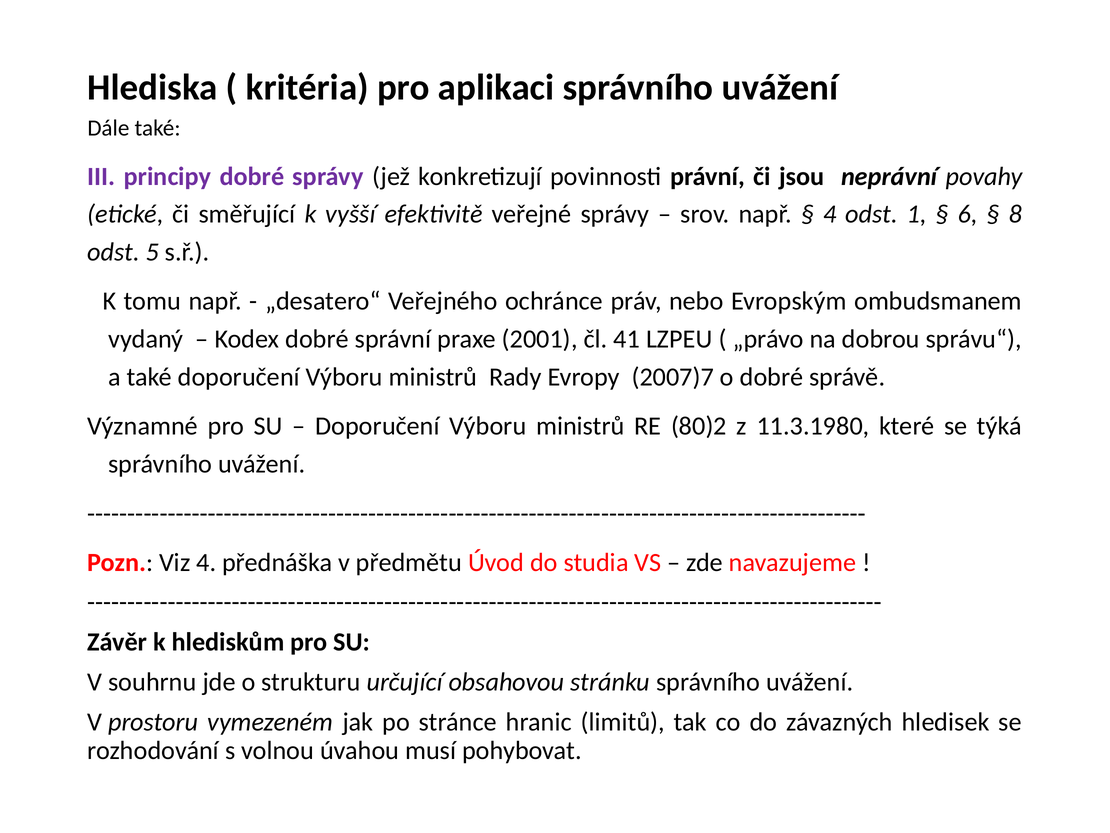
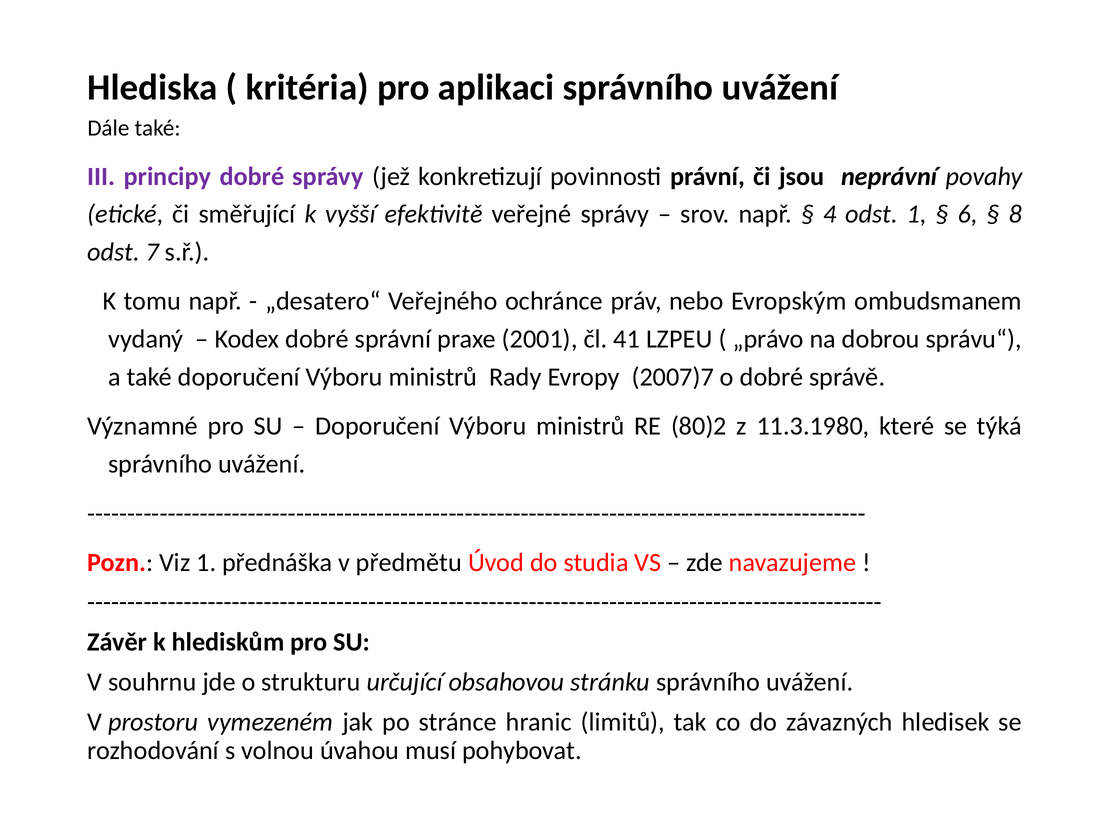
5: 5 -> 7
Viz 4: 4 -> 1
